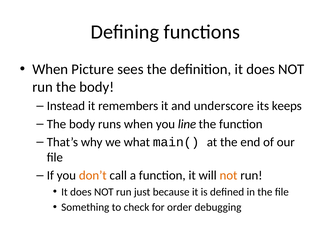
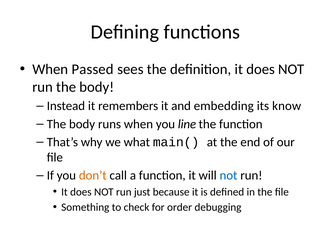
Picture: Picture -> Passed
underscore: underscore -> embedding
keeps: keeps -> know
not at (229, 176) colour: orange -> blue
